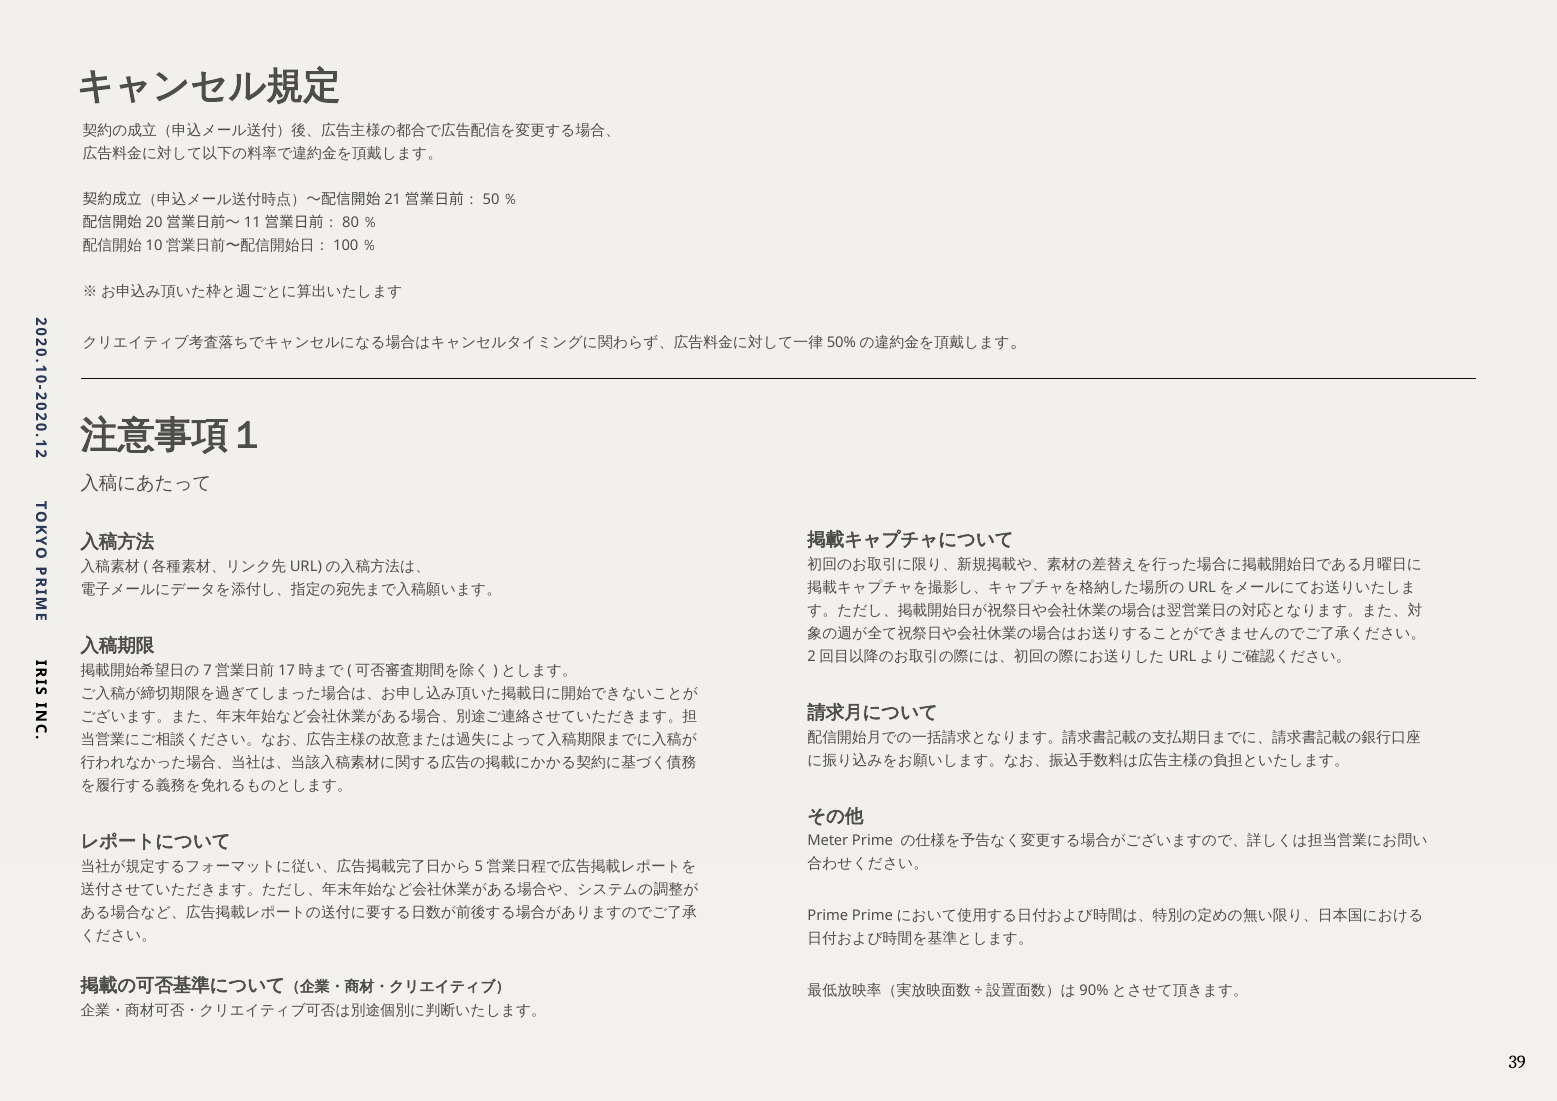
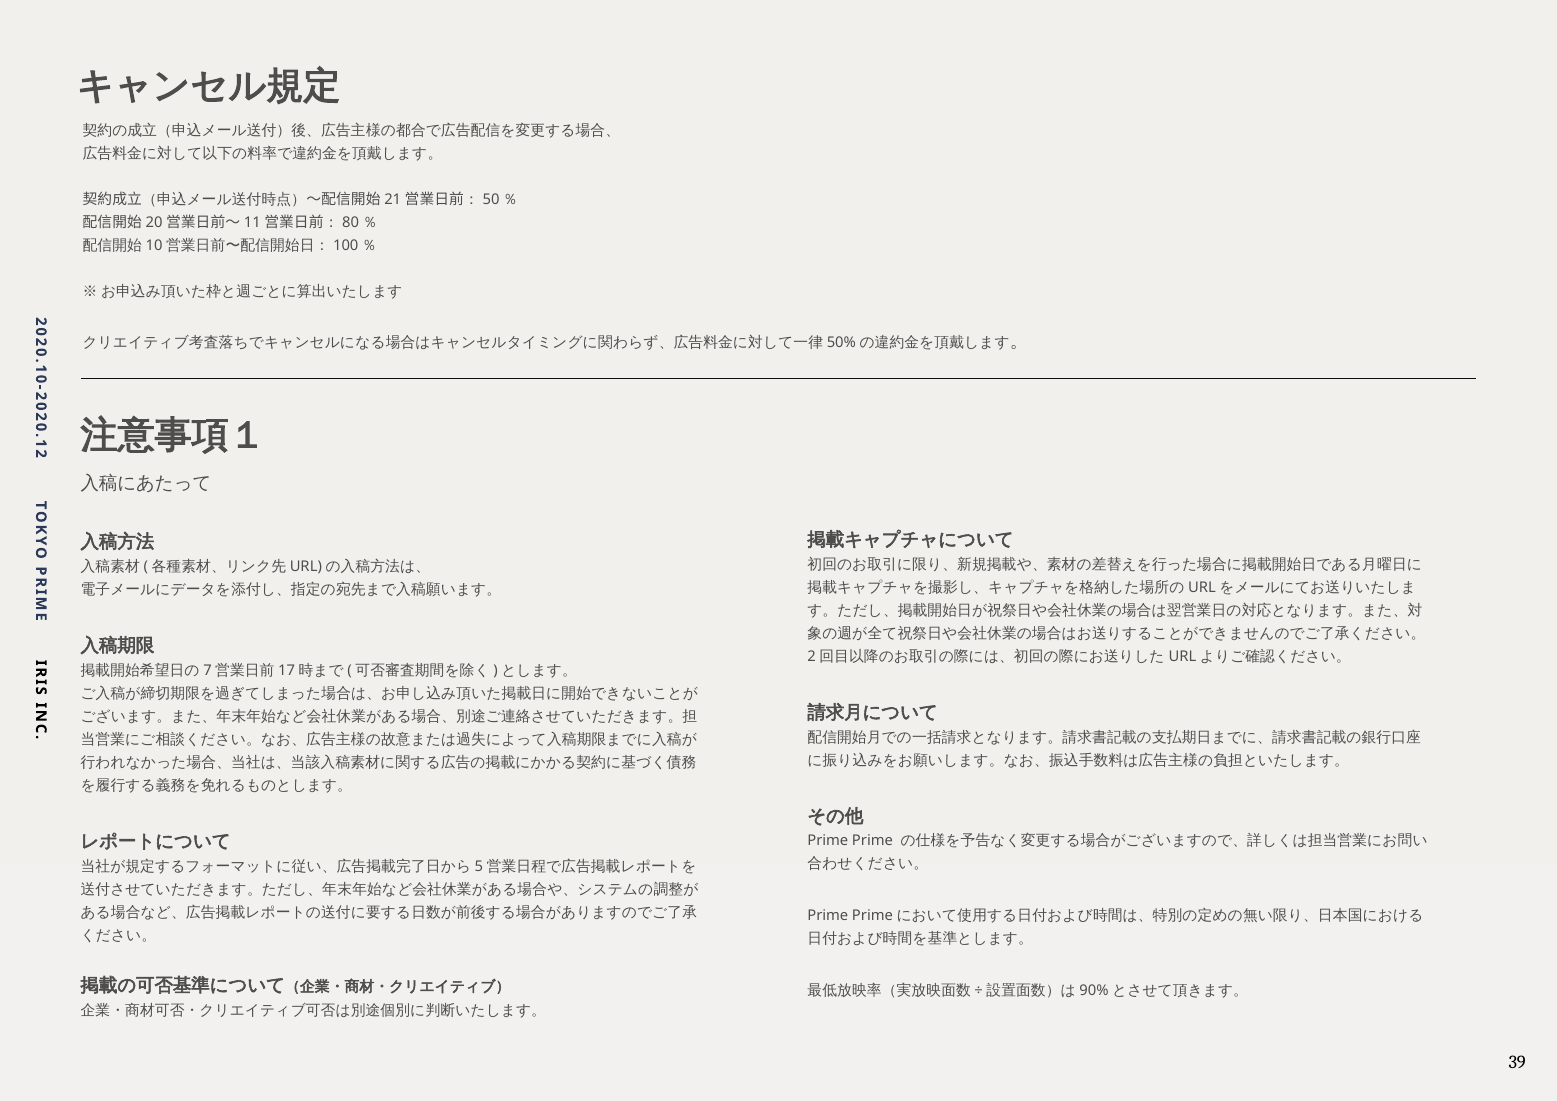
Meter at (828, 841): Meter -> Prime
